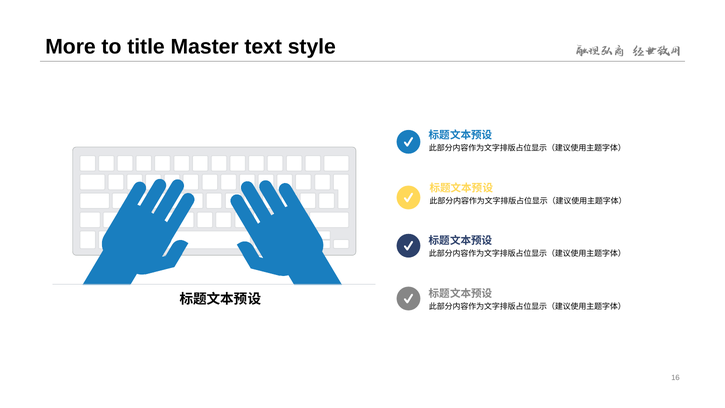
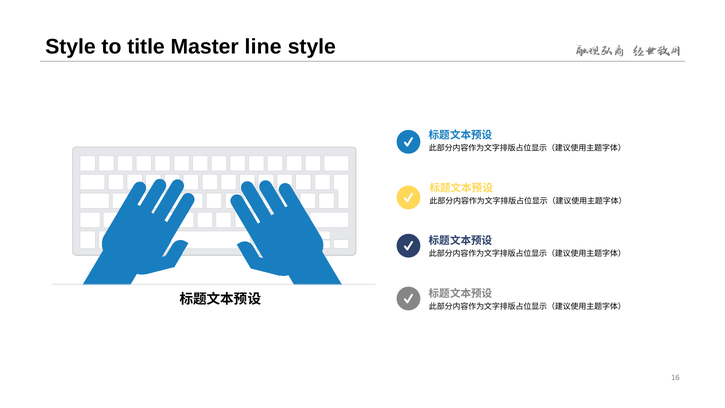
More at (70, 47): More -> Style
text: text -> line
